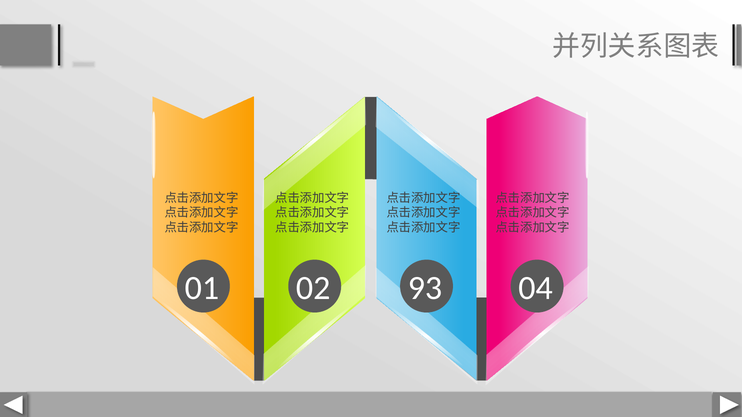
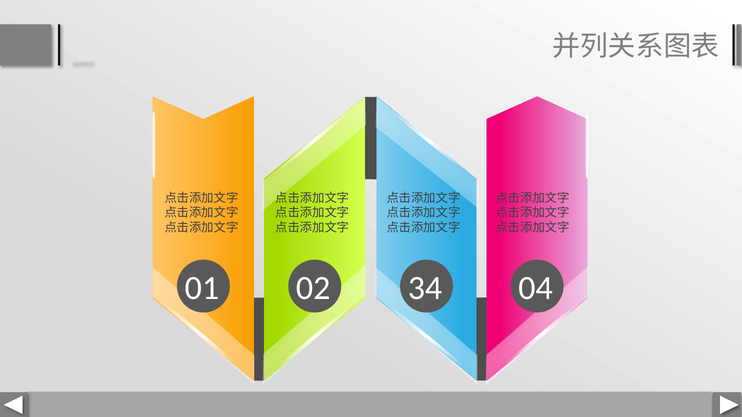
93: 93 -> 34
